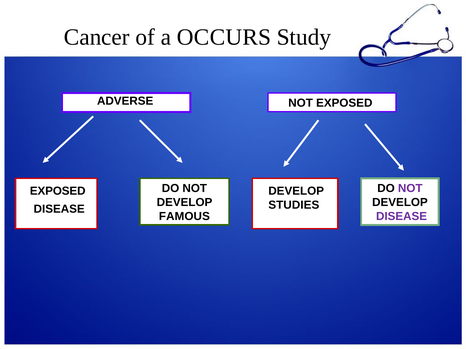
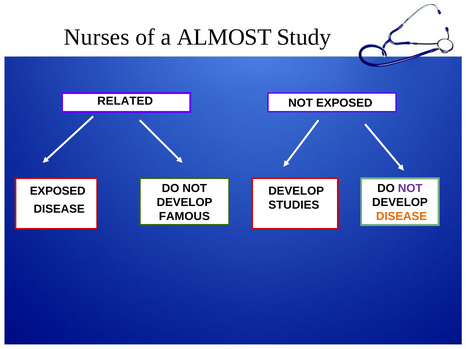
Cancer: Cancer -> Nurses
OCCURS: OCCURS -> ALMOST
ADVERSE: ADVERSE -> RELATED
DISEASE at (402, 217) colour: purple -> orange
